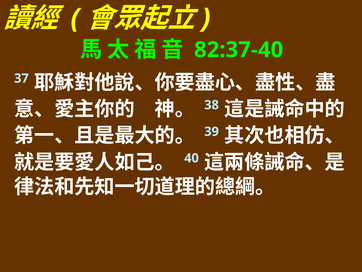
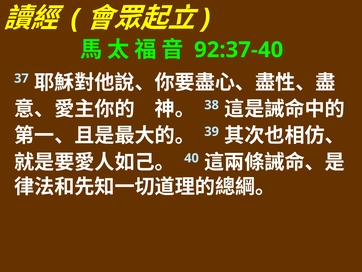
82:37-40: 82:37-40 -> 92:37-40
